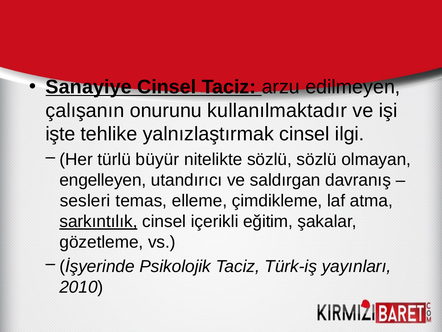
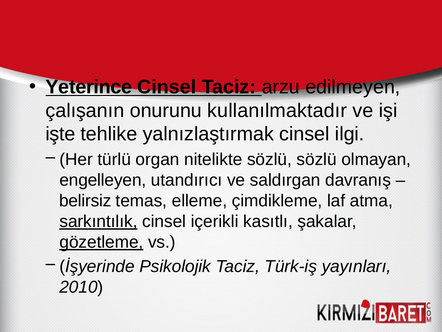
Sanayiye: Sanayiye -> Yeterince
büyür: büyür -> organ
sesleri: sesleri -> belirsiz
eğitim: eğitim -> kasıtlı
gözetleme underline: none -> present
